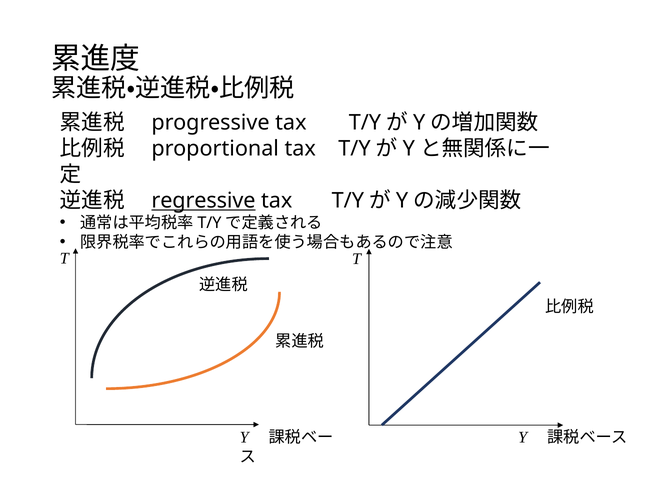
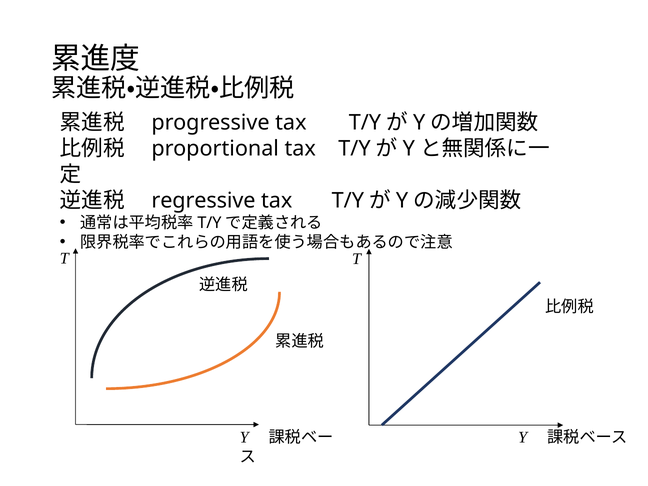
regressive underline: present -> none
